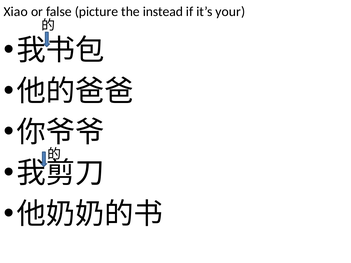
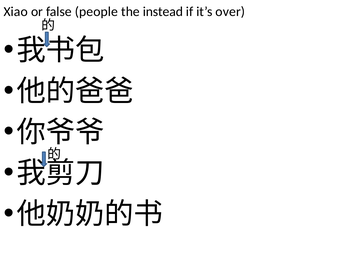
picture: picture -> people
your: your -> over
